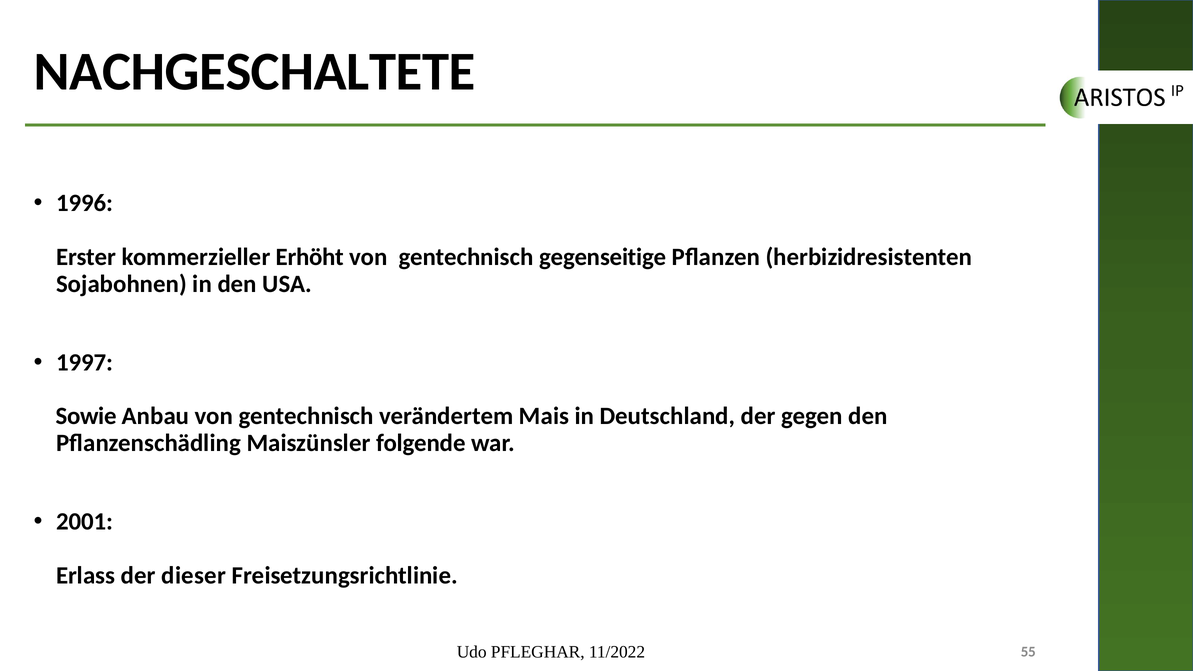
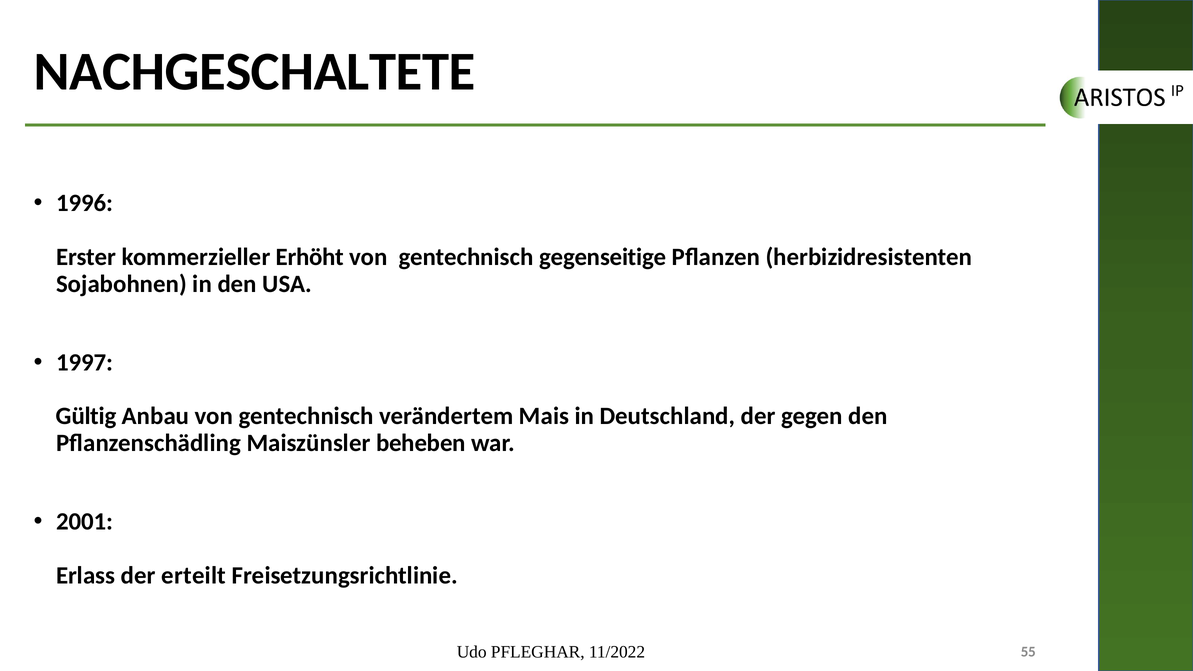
Sowie: Sowie -> Gültig
folgende: folgende -> beheben
dieser: dieser -> erteilt
